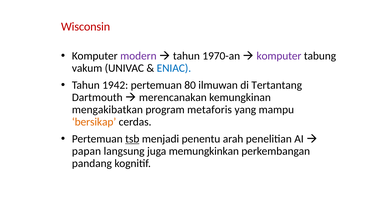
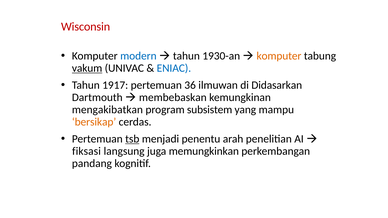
modern colour: purple -> blue
1970-an: 1970-an -> 1930-an
komputer at (279, 56) colour: purple -> orange
vakum underline: none -> present
1942: 1942 -> 1917
80: 80 -> 36
Tertantang: Tertantang -> Didasarkan
merencanakan: merencanakan -> membebaskan
metaforis: metaforis -> subsistem
papan: papan -> fiksasi
